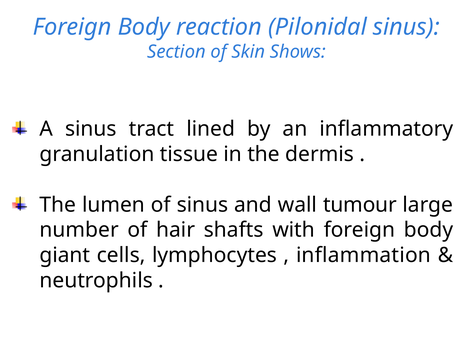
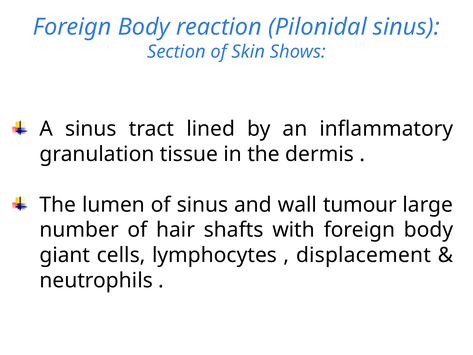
inflammation: inflammation -> displacement
